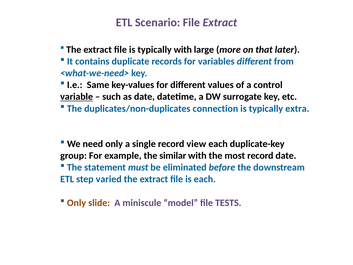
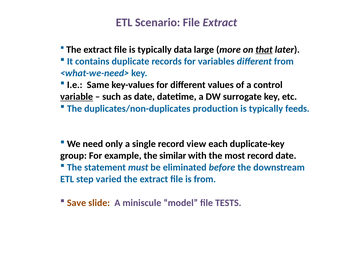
typically with: with -> data
that underline: none -> present
connection: connection -> production
extra: extra -> feeds
is each: each -> from
Only at (76, 203): Only -> Save
